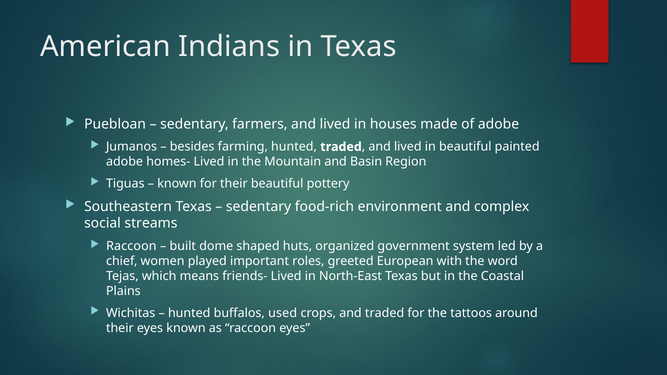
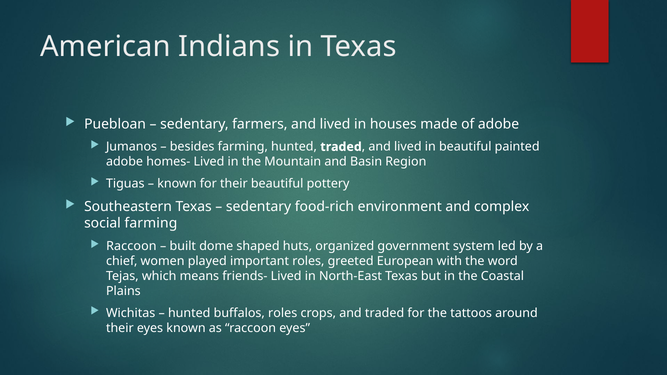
social streams: streams -> farming
buffalos used: used -> roles
